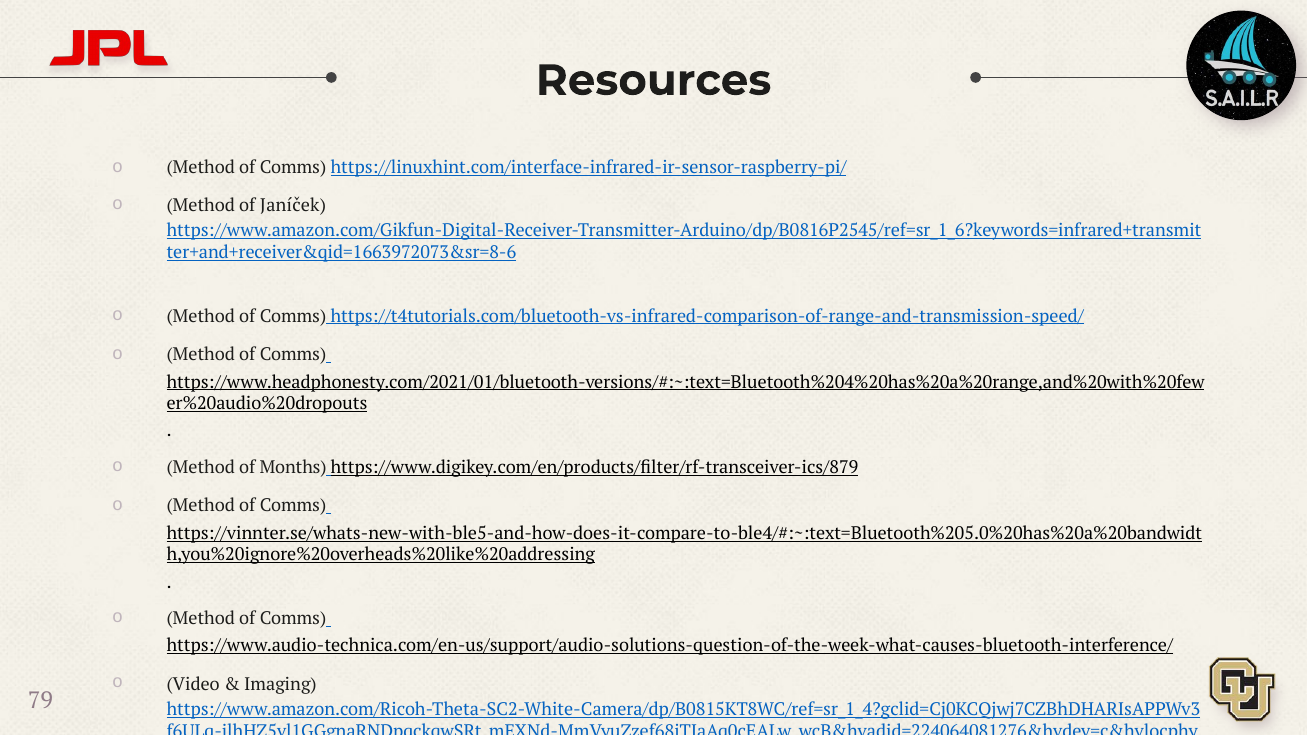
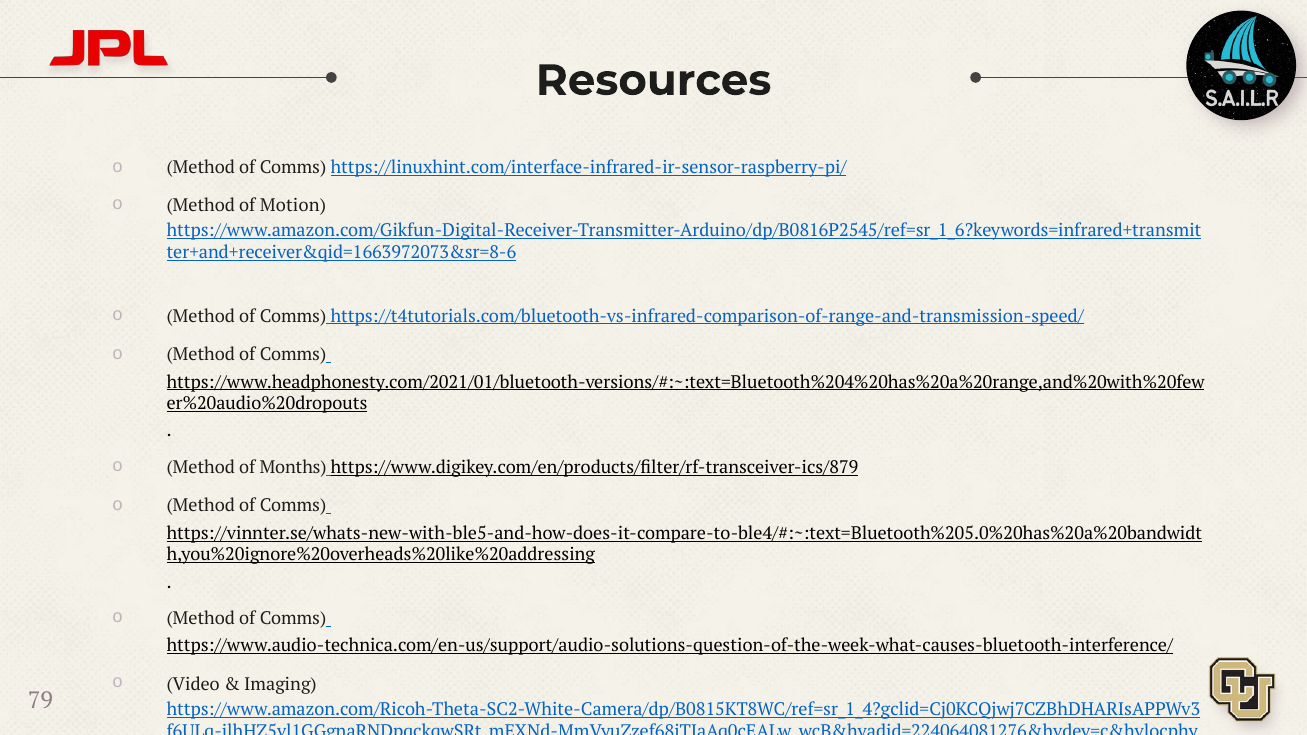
Janíček: Janíček -> Motion
